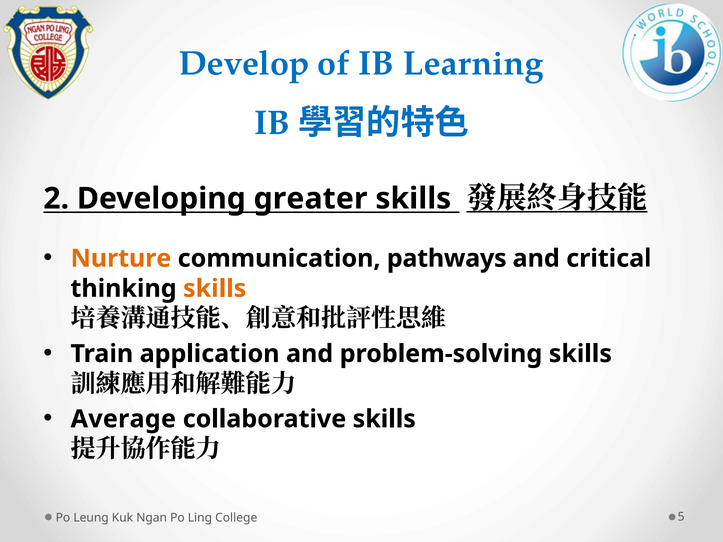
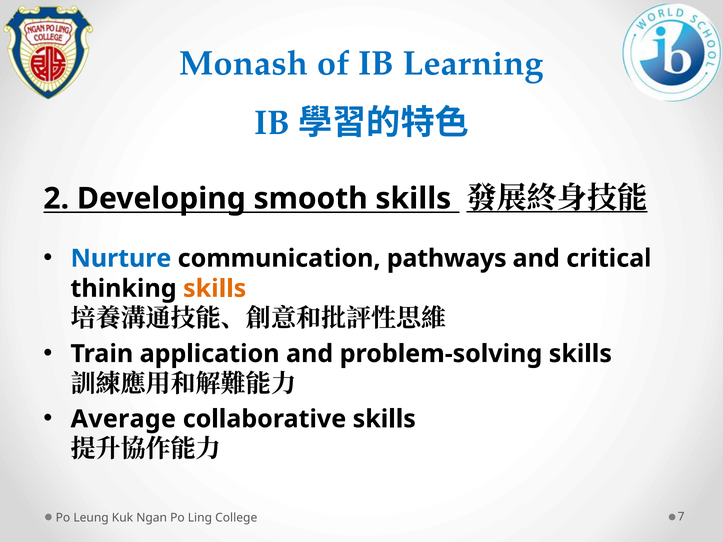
Develop: Develop -> Monash
greater: greater -> smooth
Nurture colour: orange -> blue
5: 5 -> 7
